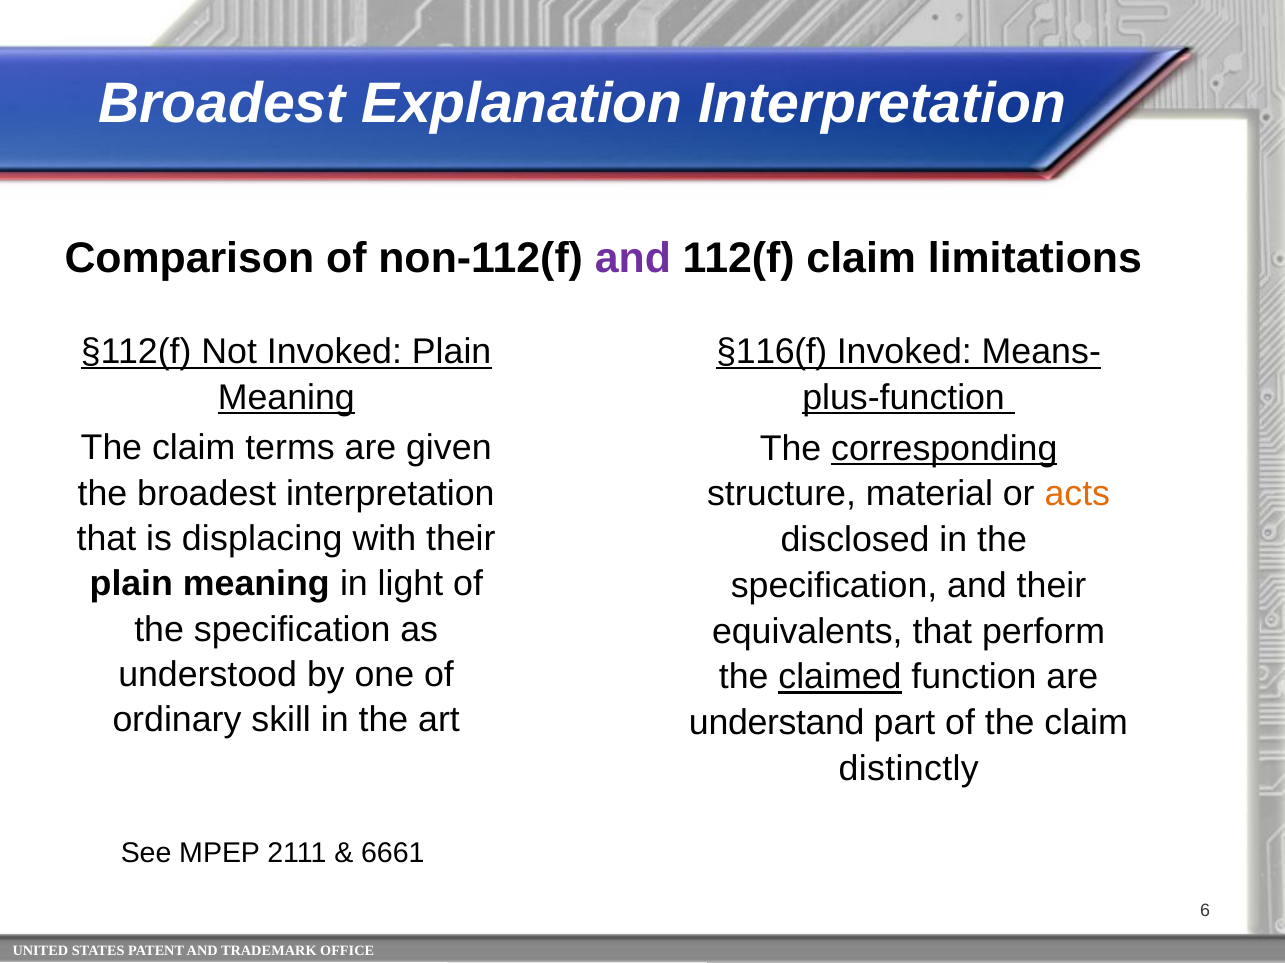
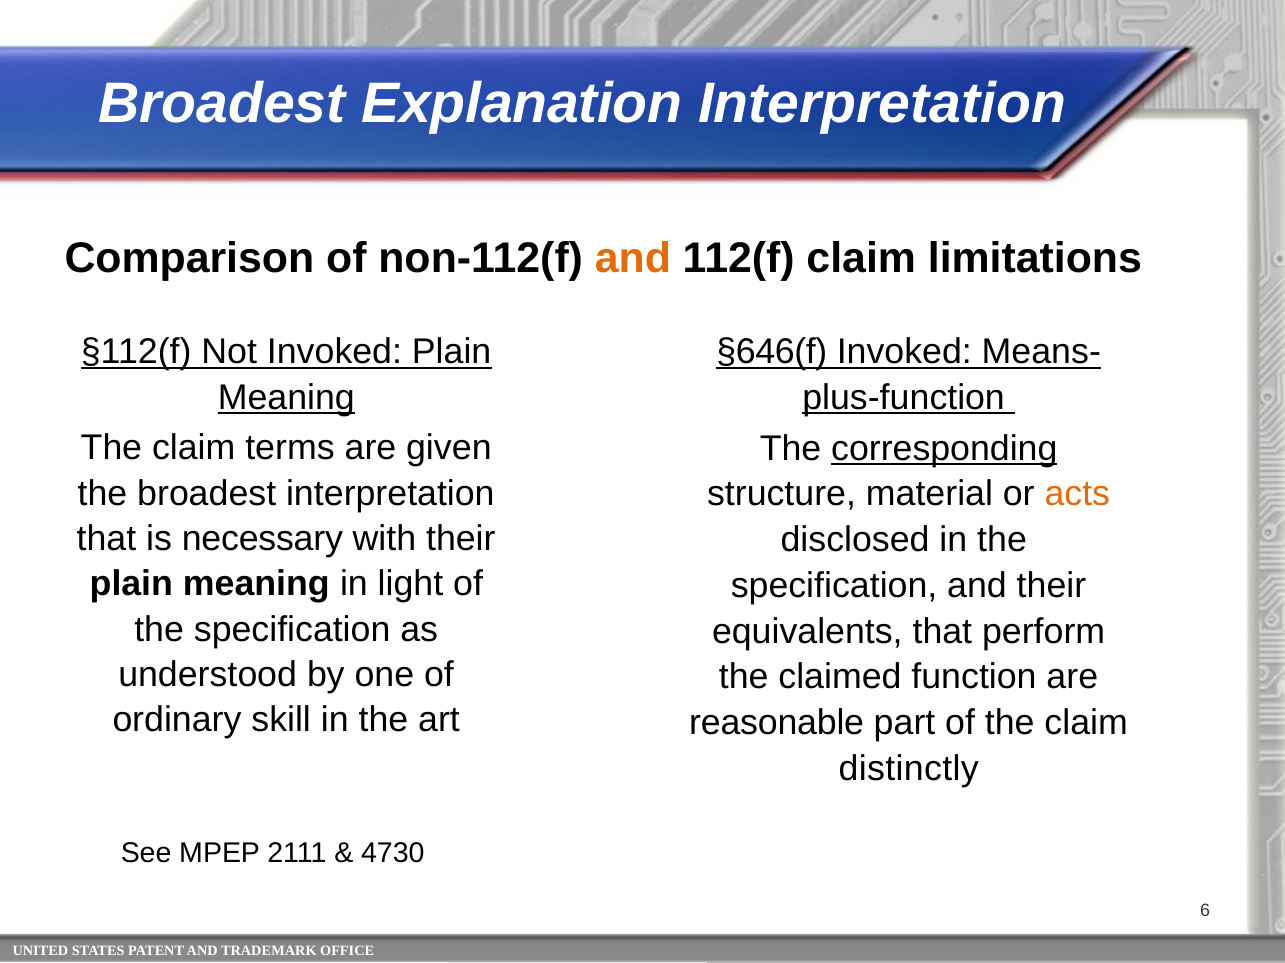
and at (633, 259) colour: purple -> orange
§116(f: §116(f -> §646(f
displacing: displacing -> necessary
claimed underline: present -> none
understand: understand -> reasonable
6661: 6661 -> 4730
